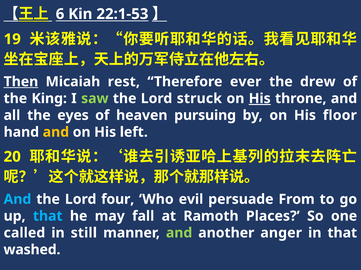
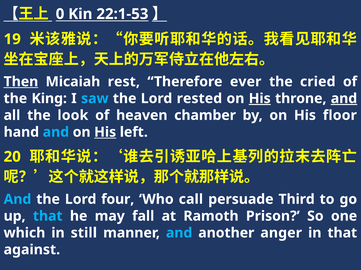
6: 6 -> 0
drew: drew -> cried
saw colour: light green -> light blue
struck: struck -> rested
and at (344, 99) underline: none -> present
eyes: eyes -> look
pursuing: pursuing -> chamber
and at (56, 132) colour: yellow -> light blue
His at (105, 132) underline: none -> present
evil: evil -> call
From: From -> Third
Places: Places -> Prison
called: called -> which
and at (179, 233) colour: light green -> light blue
washed: washed -> against
